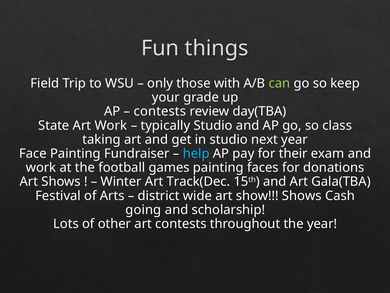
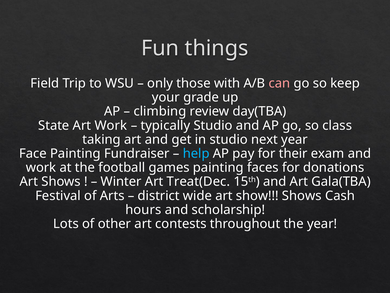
can colour: light green -> pink
contests at (160, 111): contests -> climbing
Track(Dec: Track(Dec -> Treat(Dec
going: going -> hours
